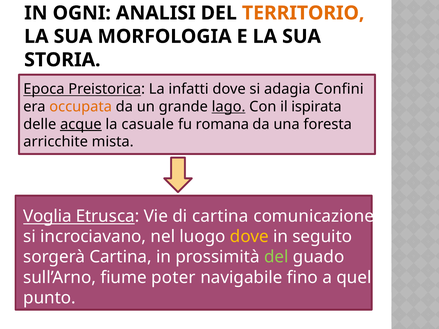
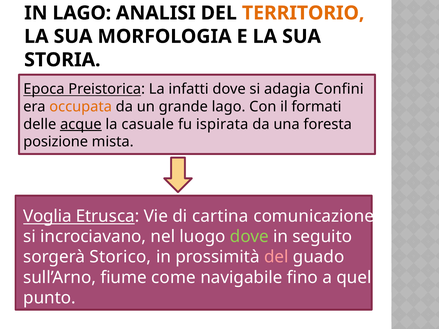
IN OGNI: OGNI -> LAGO
lago at (229, 107) underline: present -> none
ispirata: ispirata -> formati
romana: romana -> ispirata
arricchite: arricchite -> posizione
dove at (249, 237) colour: yellow -> light green
sorgerà Cartina: Cartina -> Storico
del at (276, 257) colour: light green -> pink
poter: poter -> come
